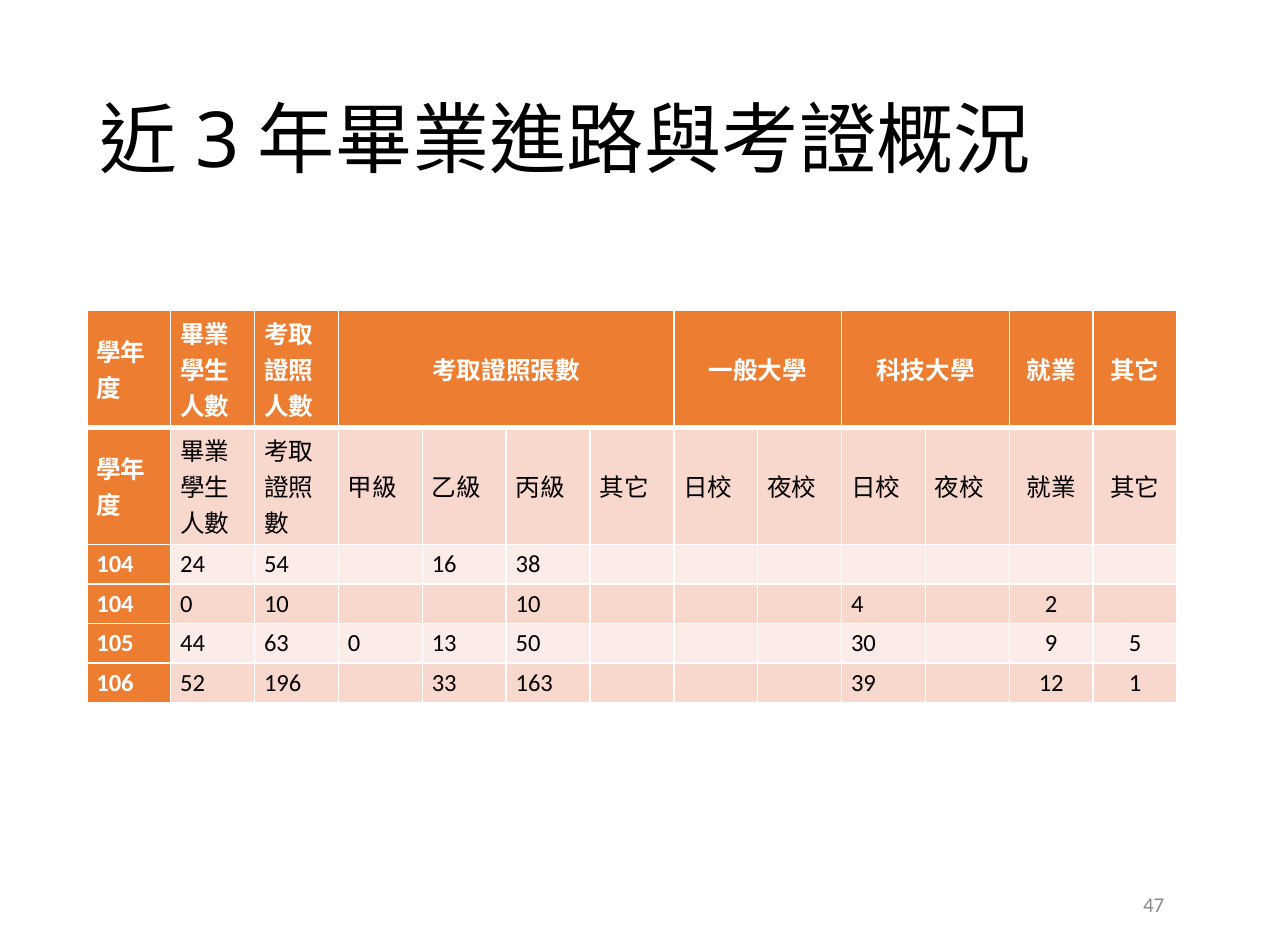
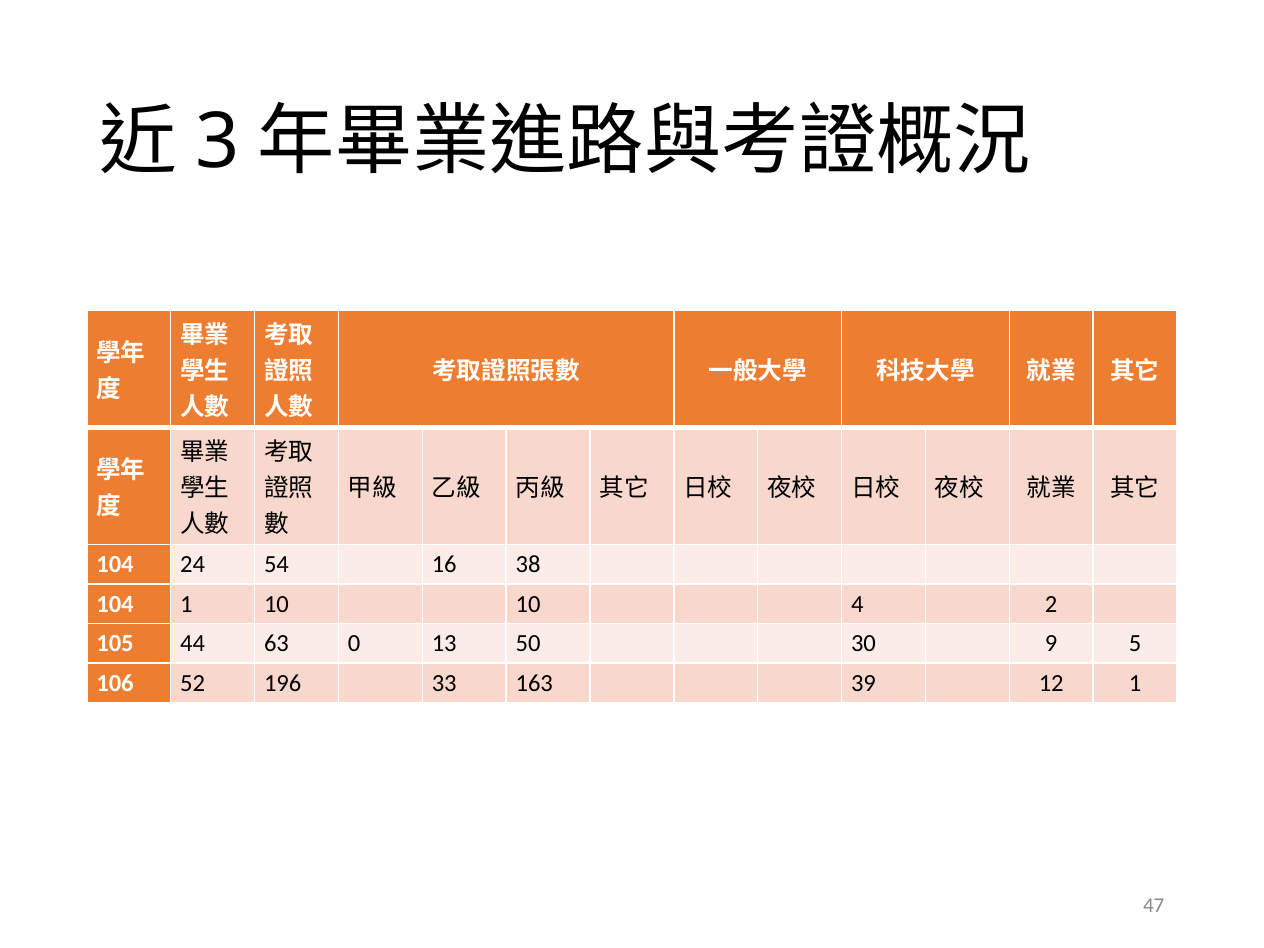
104 0: 0 -> 1
